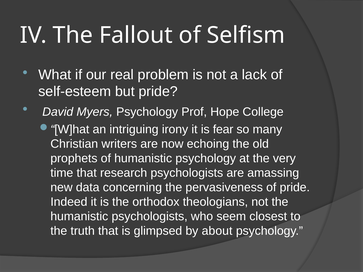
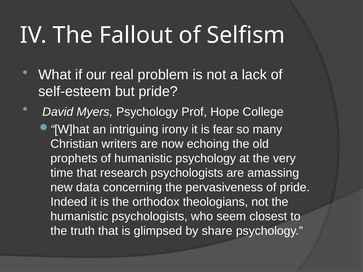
about: about -> share
